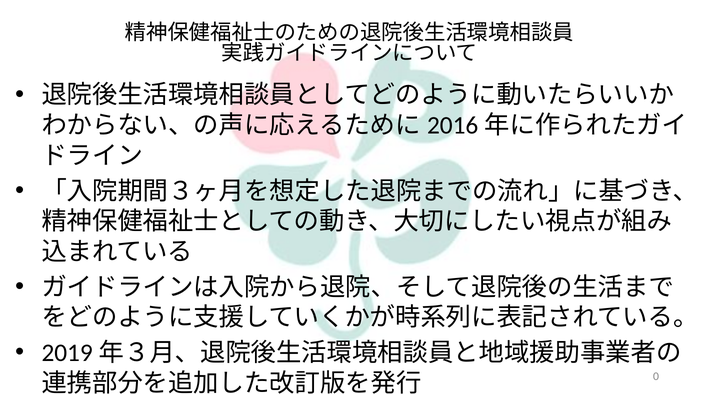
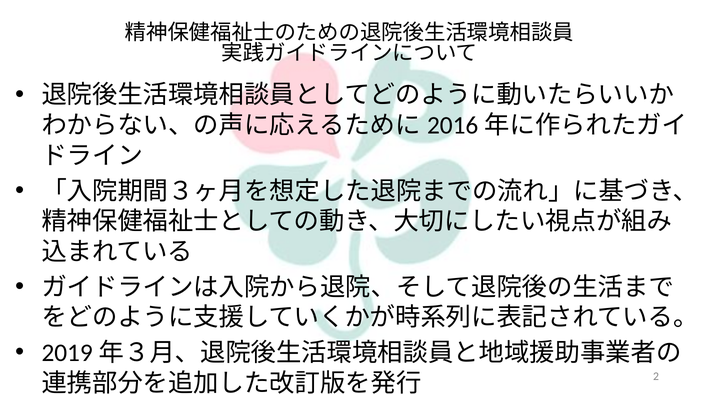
0: 0 -> 2
